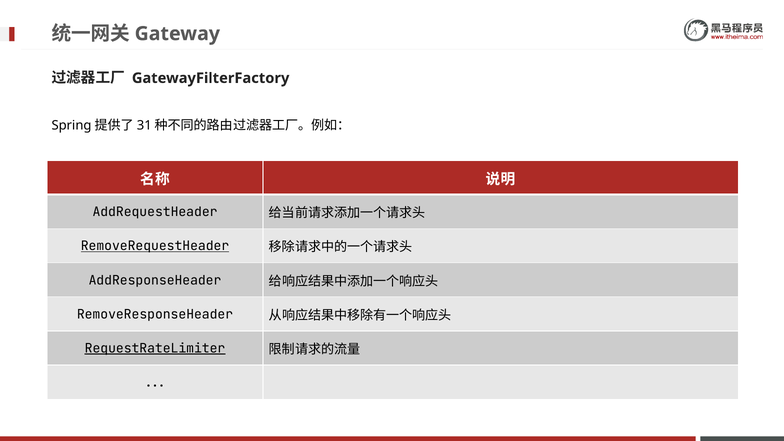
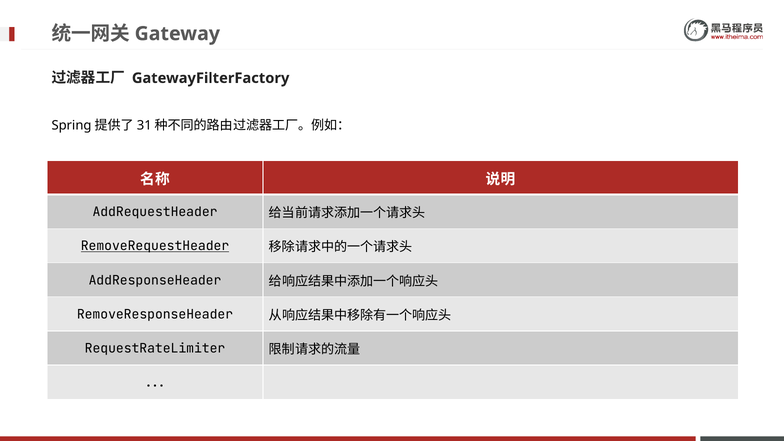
RequestRateLimiter underline: present -> none
